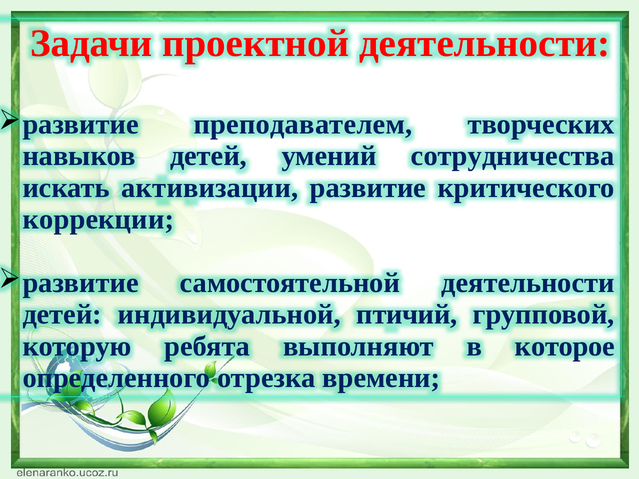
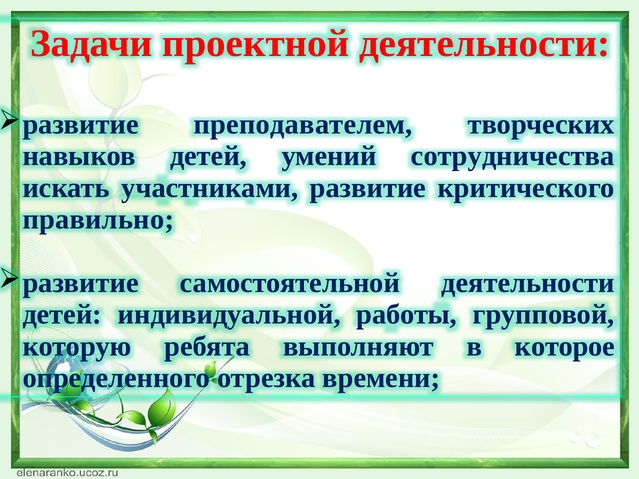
активизации: активизации -> участниками
коррекции: коррекции -> правильно
птичий: птичий -> работы
